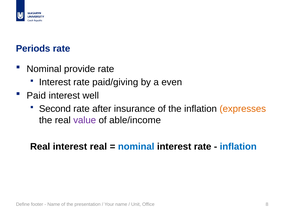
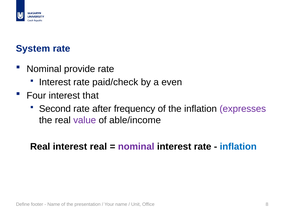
Periods: Periods -> System
paid/giving: paid/giving -> paid/check
Paid: Paid -> Four
well: well -> that
insurance: insurance -> frequency
expresses colour: orange -> purple
nominal at (136, 147) colour: blue -> purple
